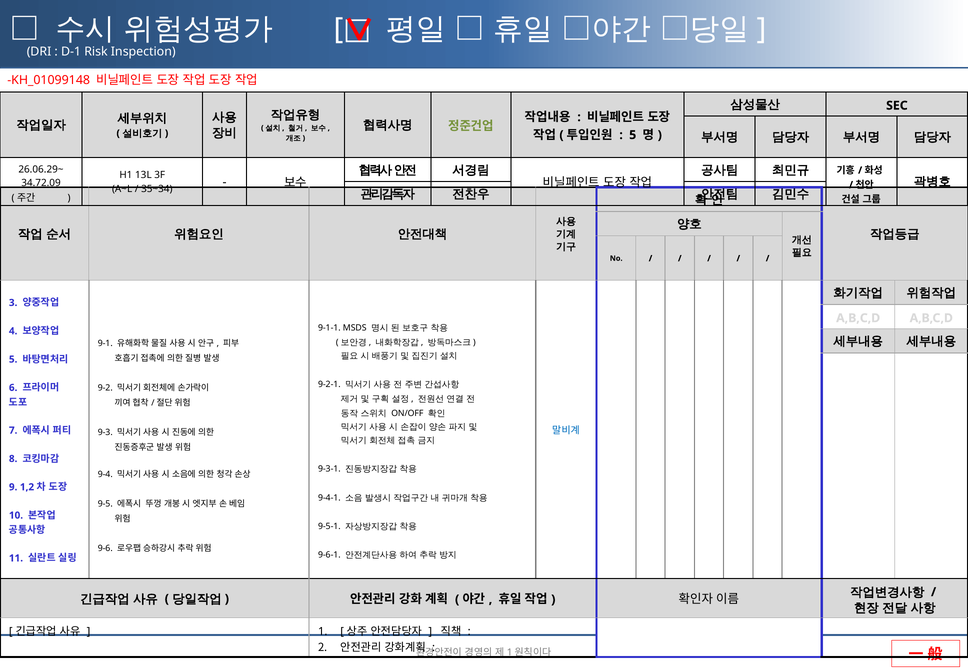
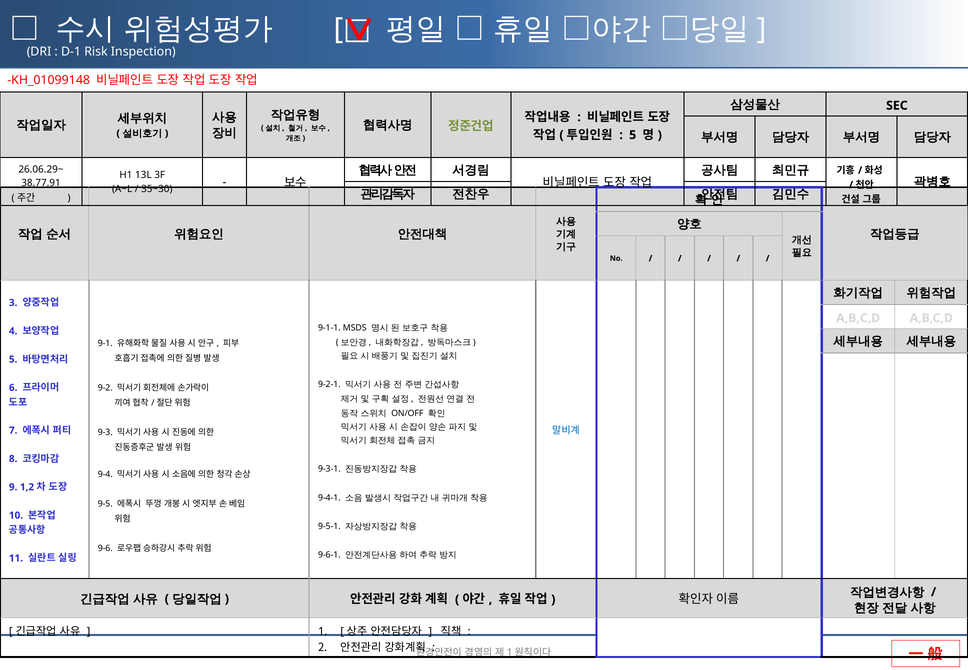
34.72.09: 34.72.09 -> 38.77.91
35~34: 35~34 -> 35~30
